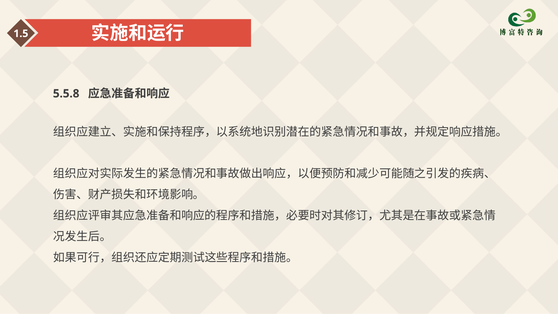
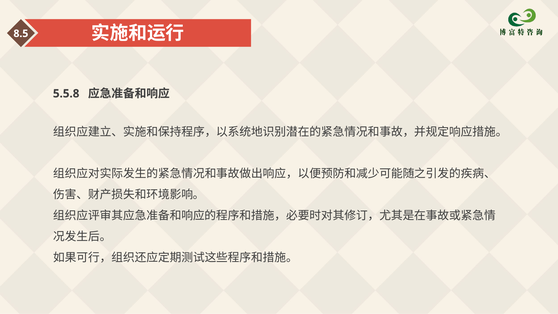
1.5: 1.5 -> 8.5
